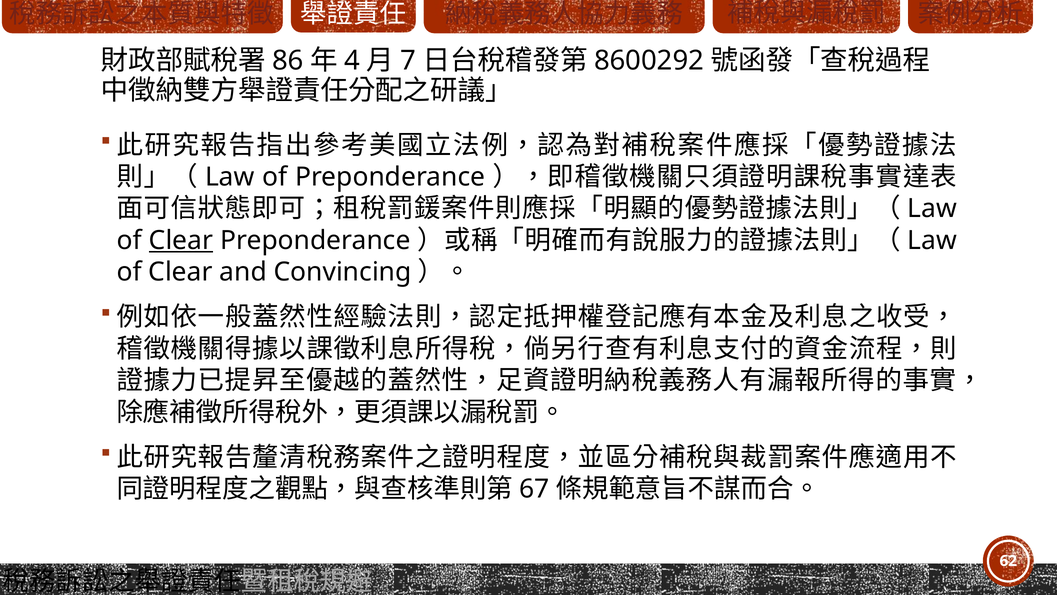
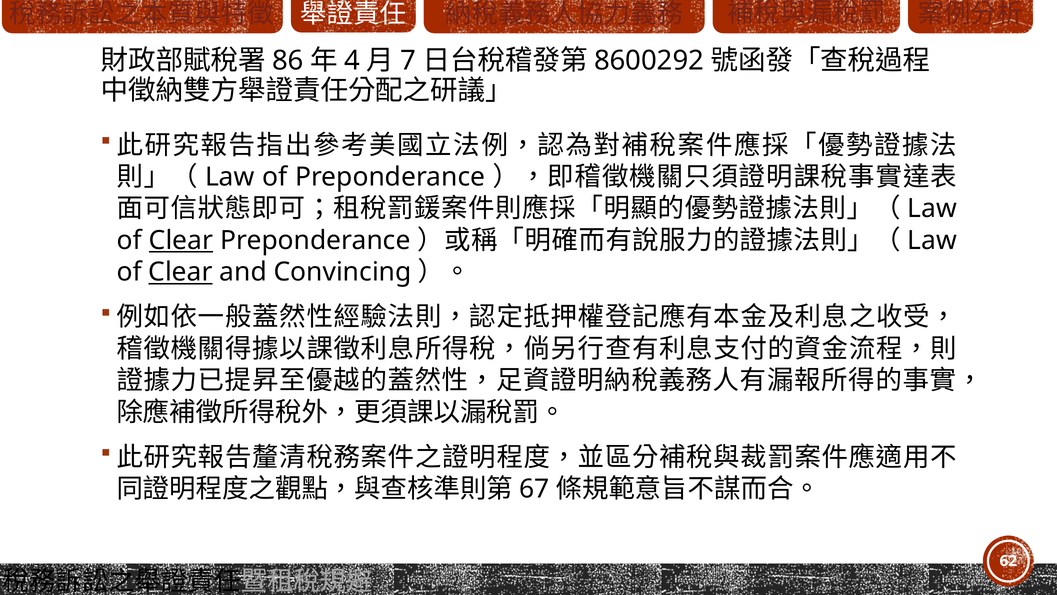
Clear at (180, 272) underline: none -> present
